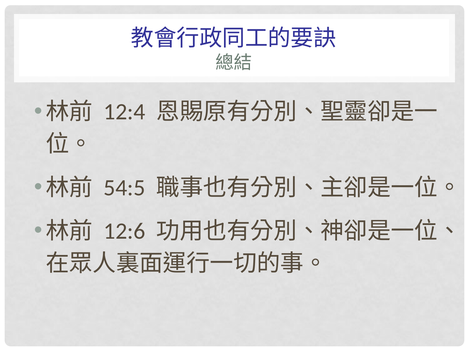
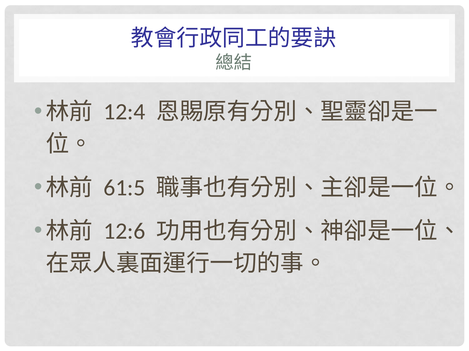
54:5: 54:5 -> 61:5
